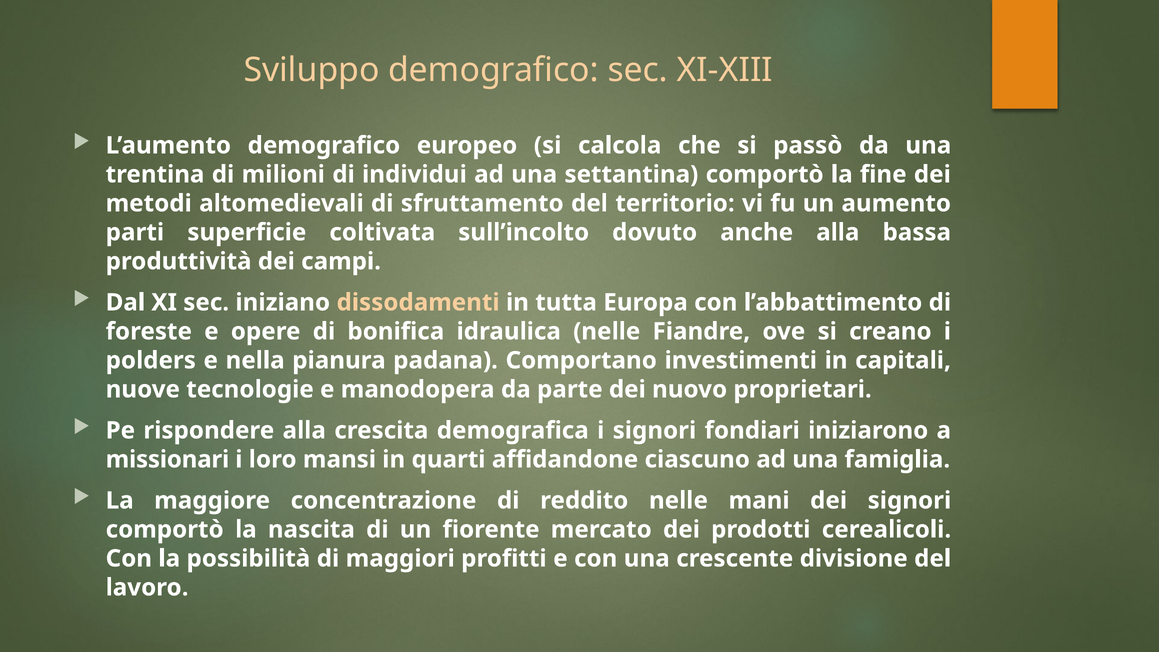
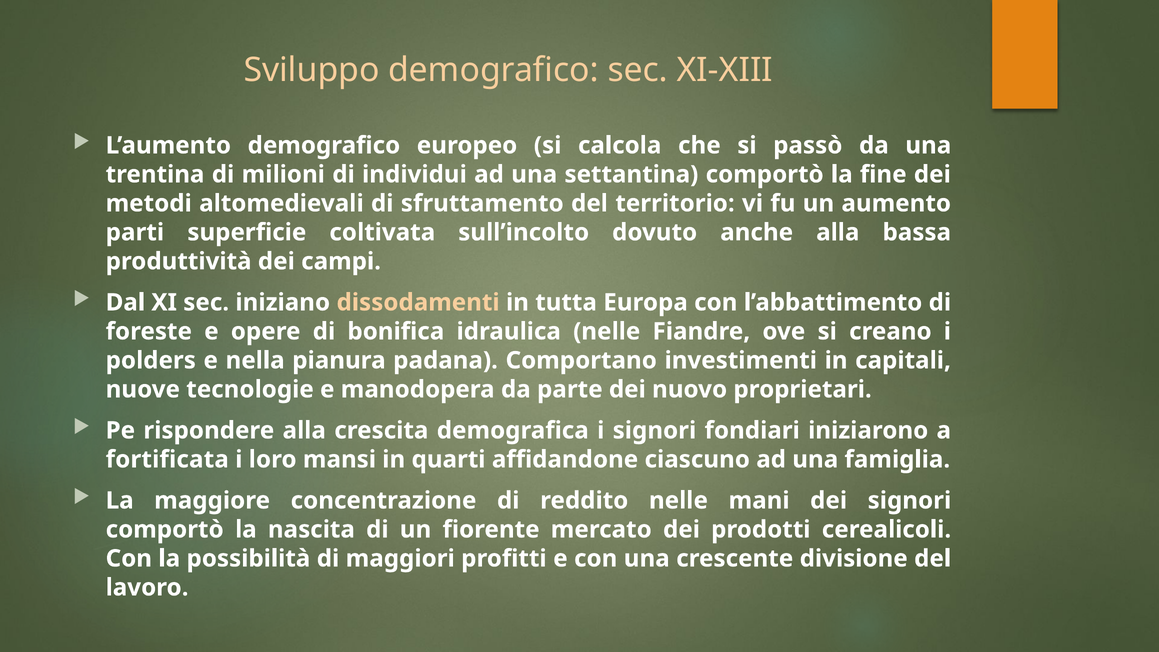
missionari: missionari -> fortificata
